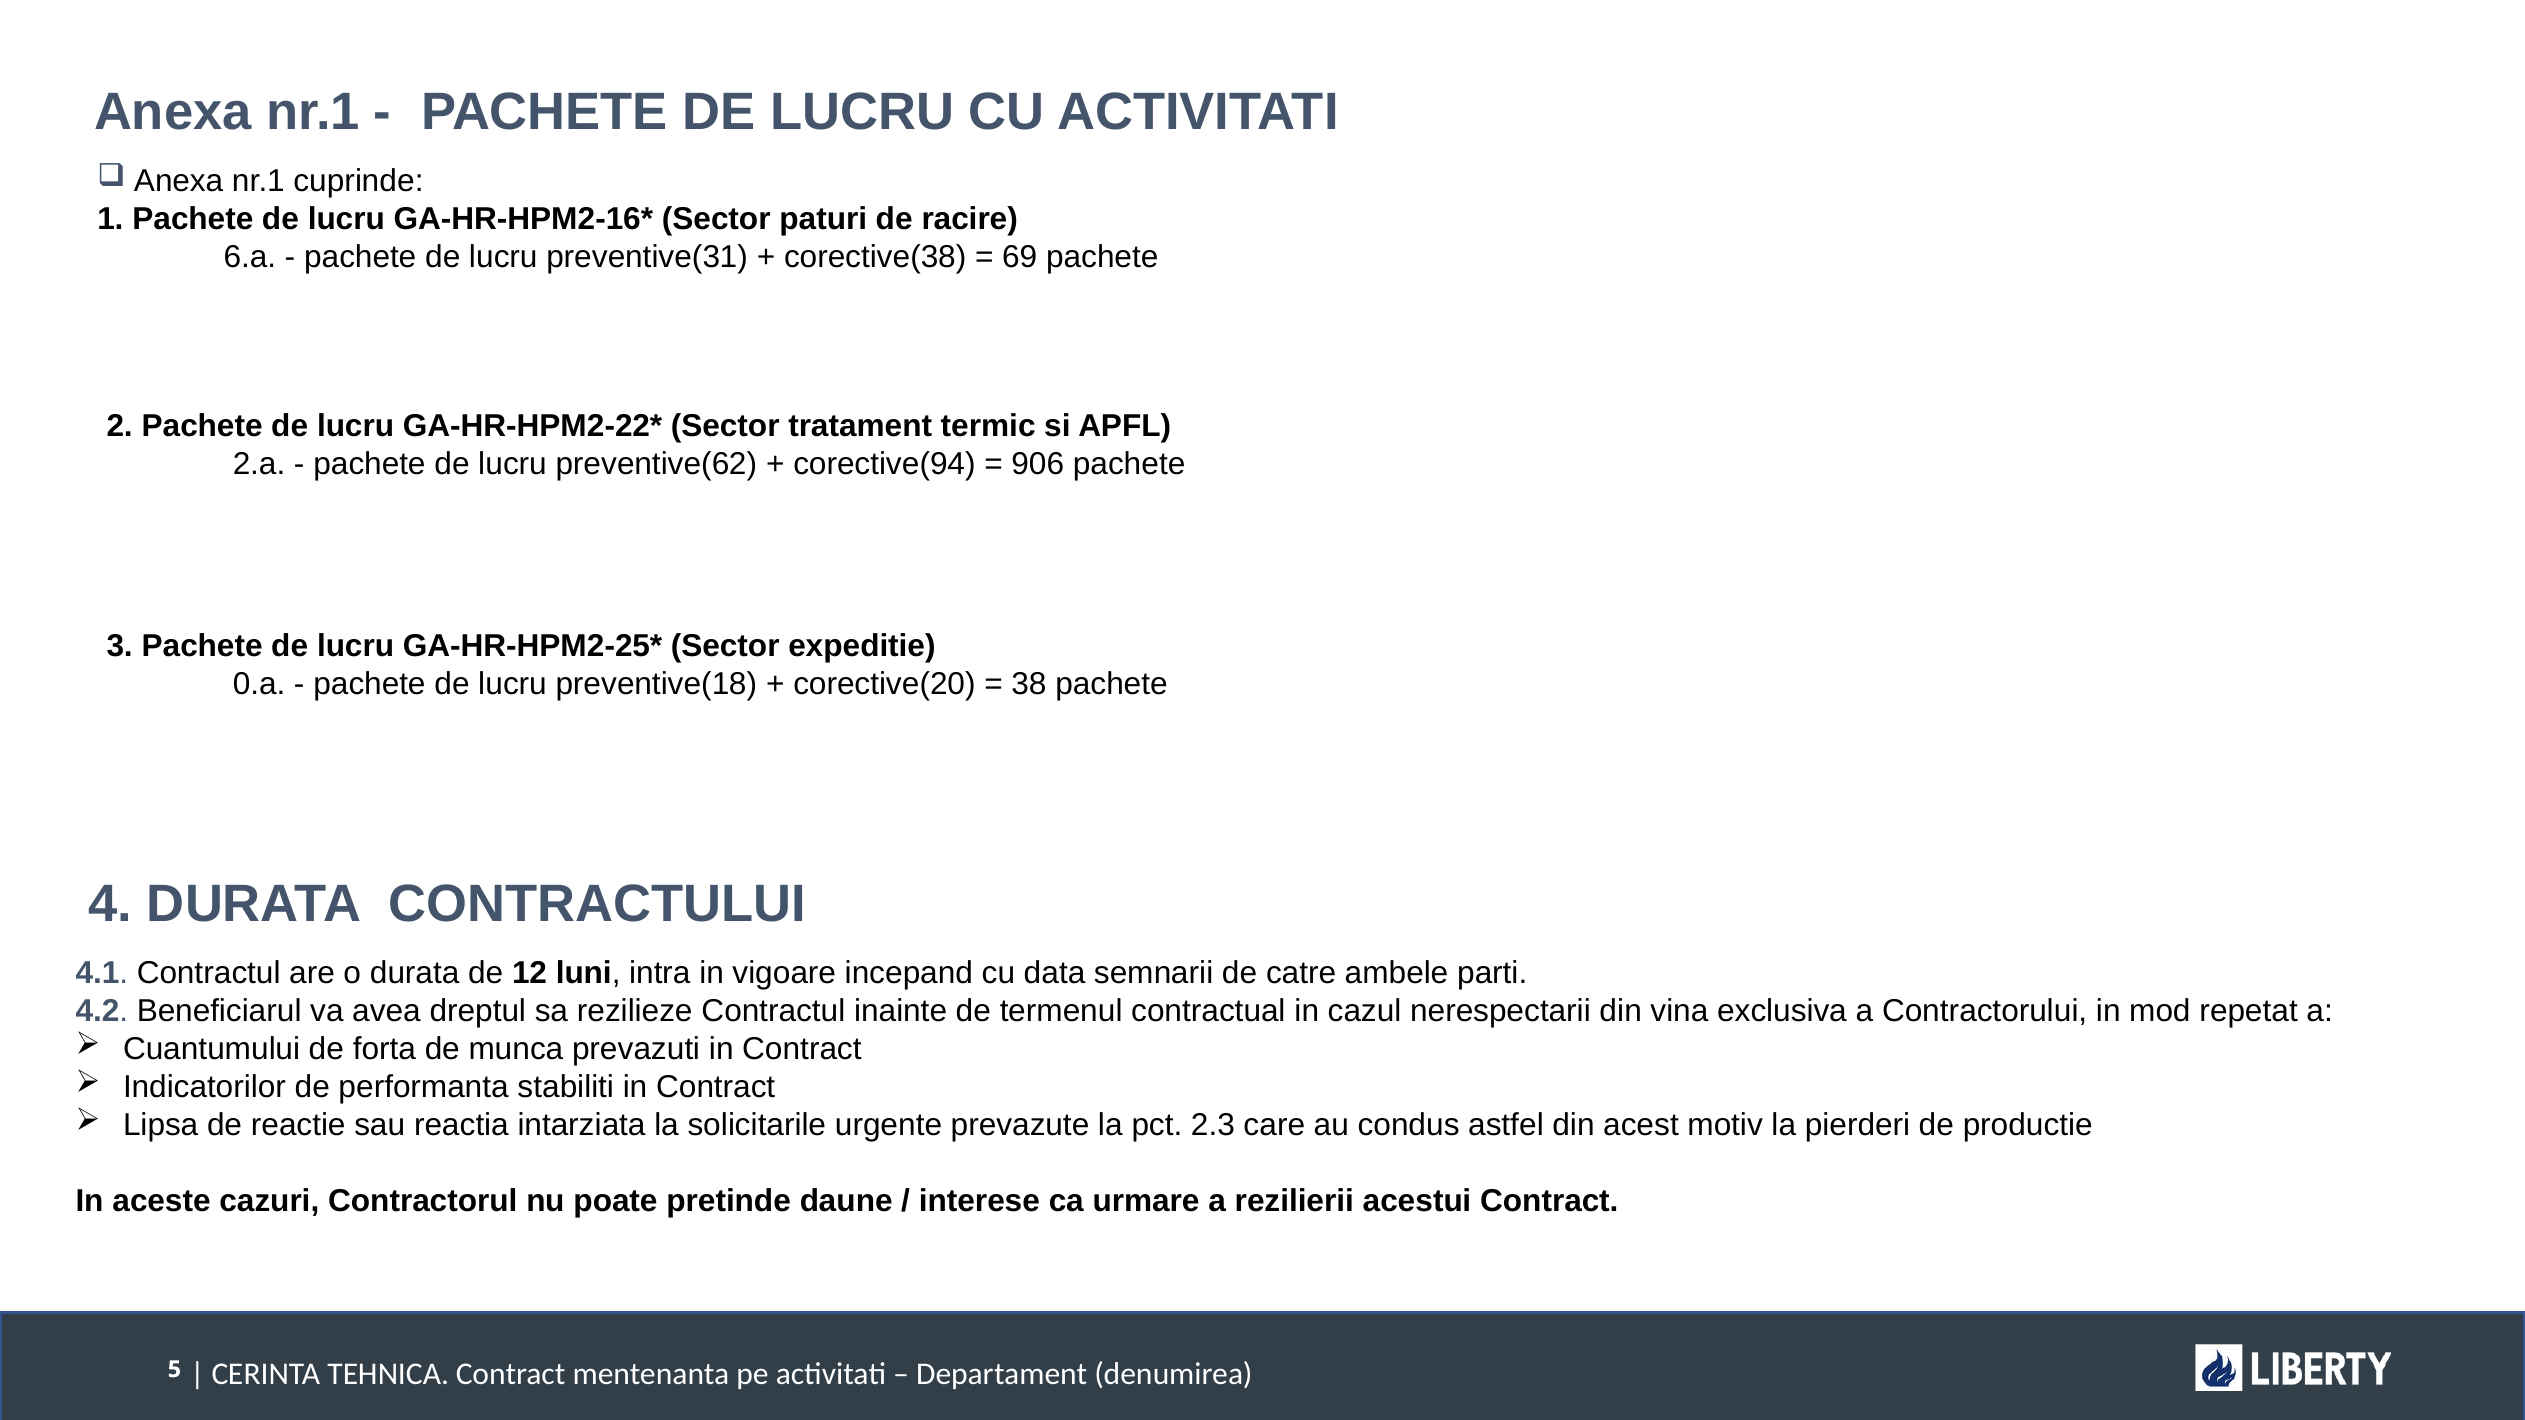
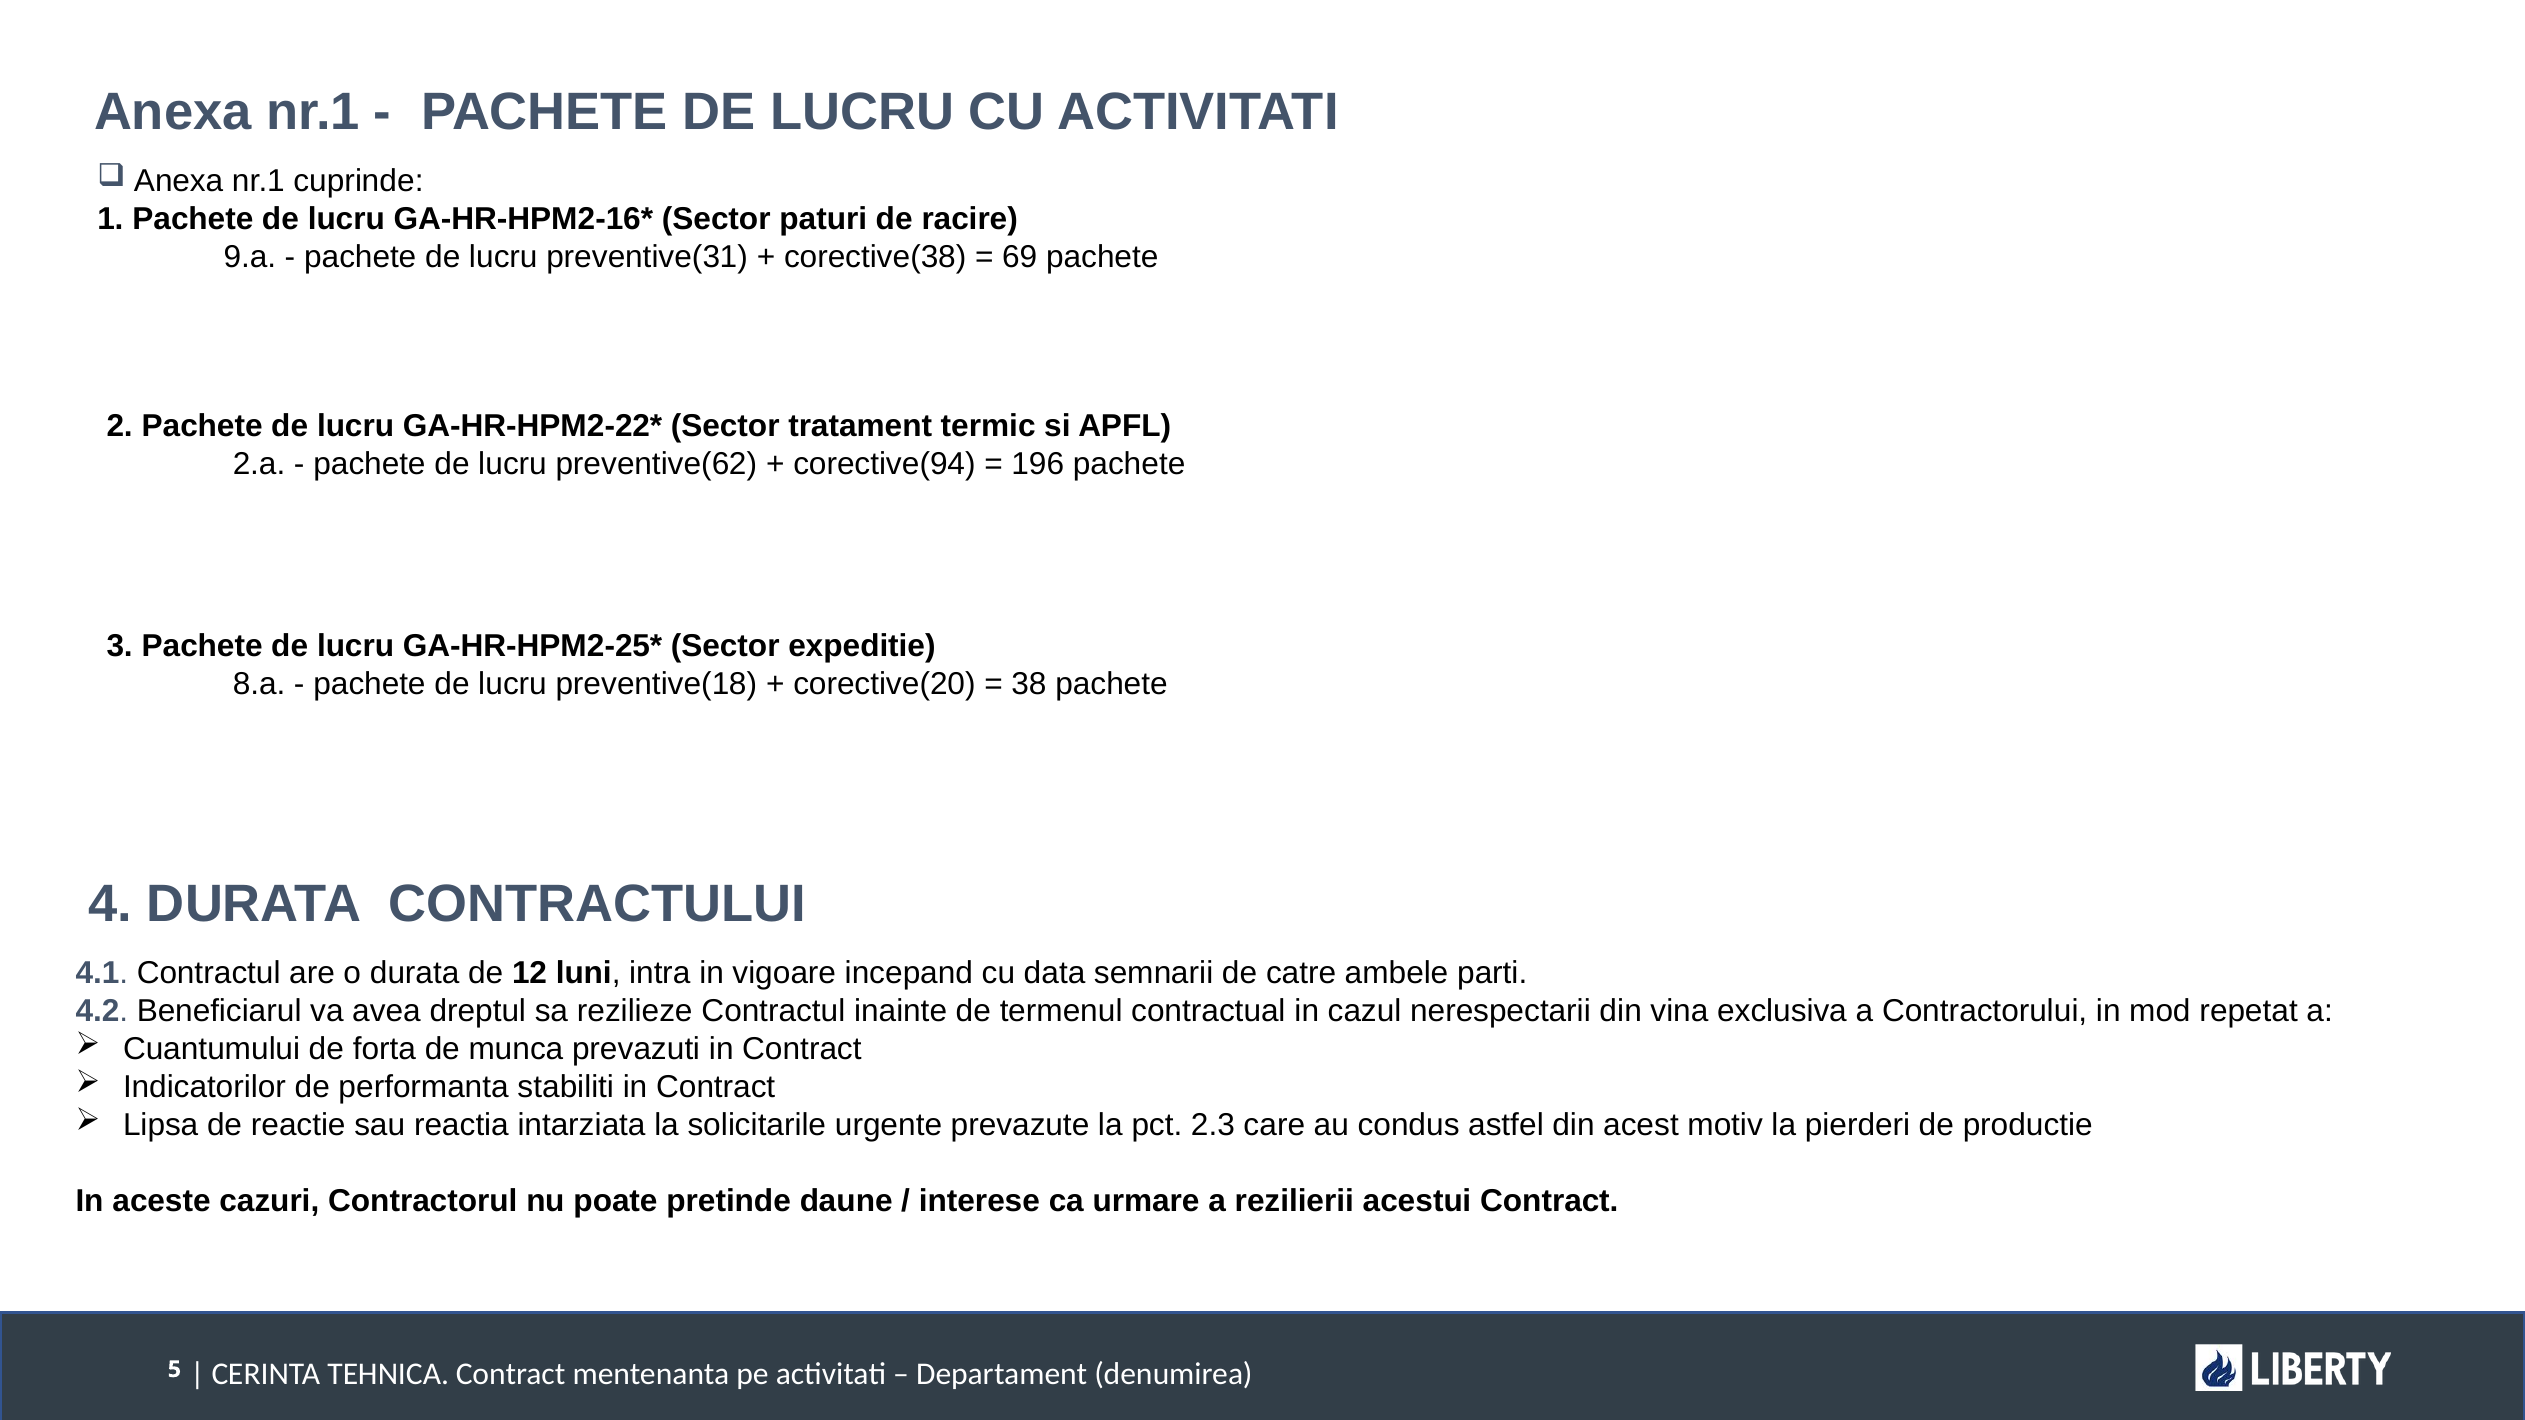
6.a: 6.a -> 9.a
906: 906 -> 196
0.a: 0.a -> 8.a
